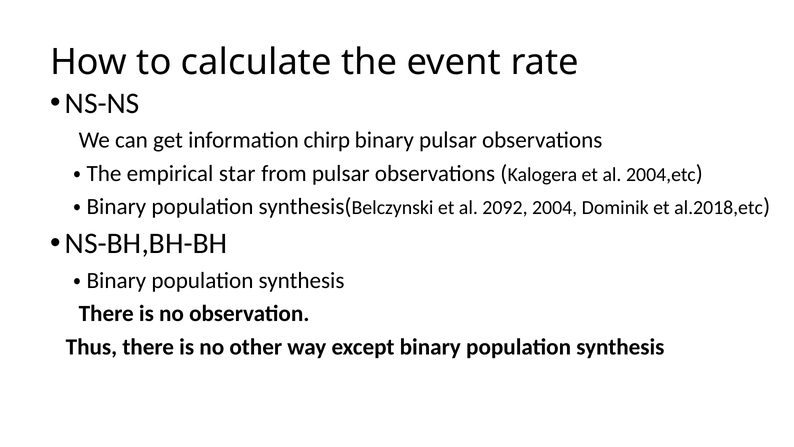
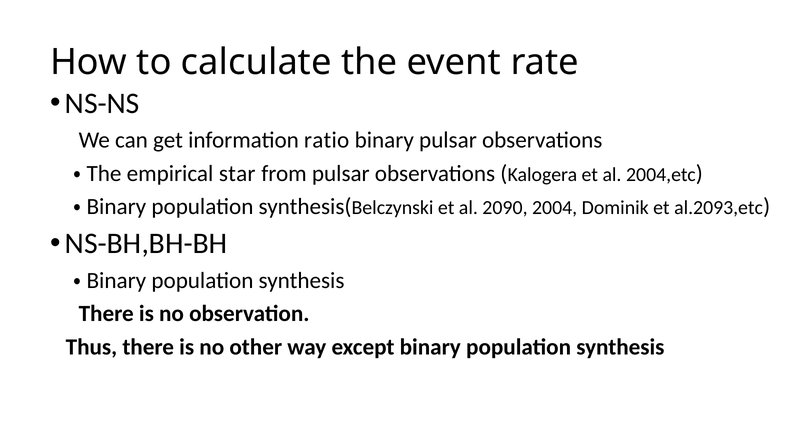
chirp: chirp -> ratio
2092: 2092 -> 2090
al.2018,etc: al.2018,etc -> al.2093,etc
